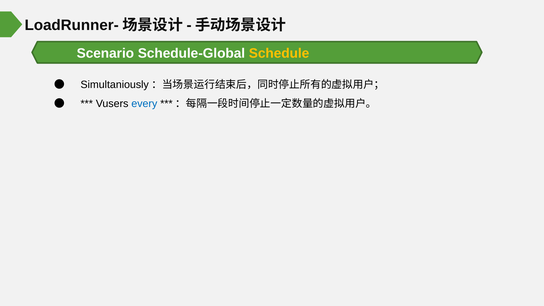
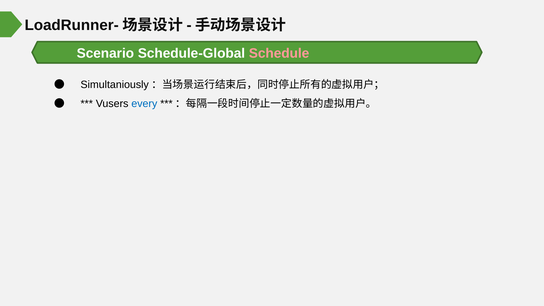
Schedule colour: yellow -> pink
